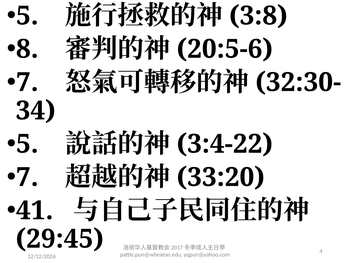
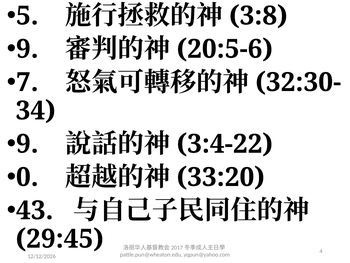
8 at (27, 49): 8 -> 9
5 at (27, 144): 5 -> 9
7 at (27, 177): 7 -> 0
41: 41 -> 43
